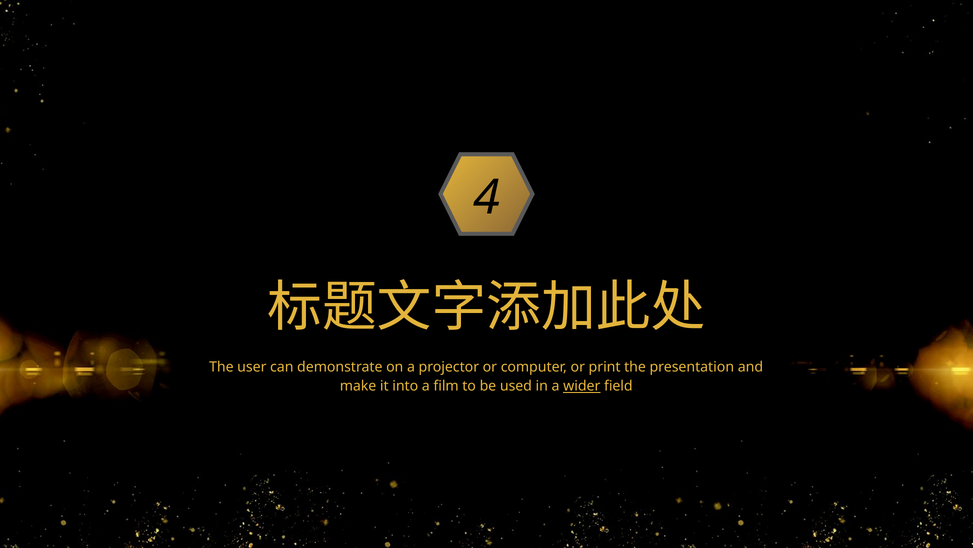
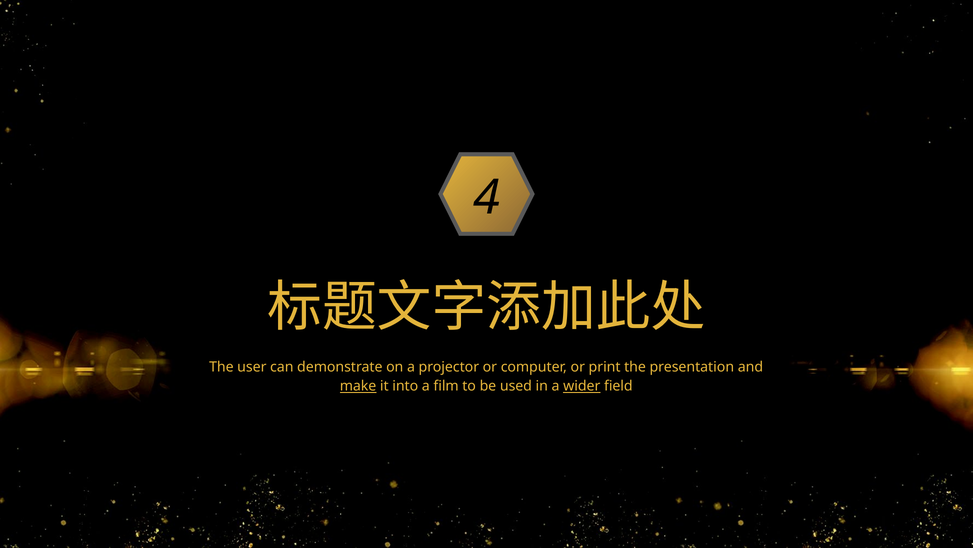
make underline: none -> present
